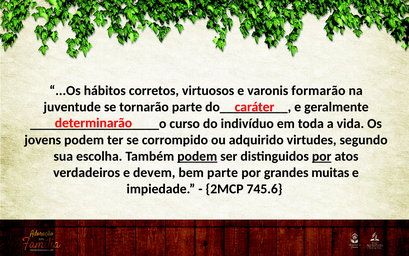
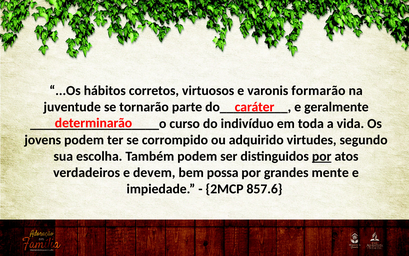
podem at (197, 156) underline: present -> none
bem parte: parte -> possa
muitas: muitas -> mente
745.6: 745.6 -> 857.6
